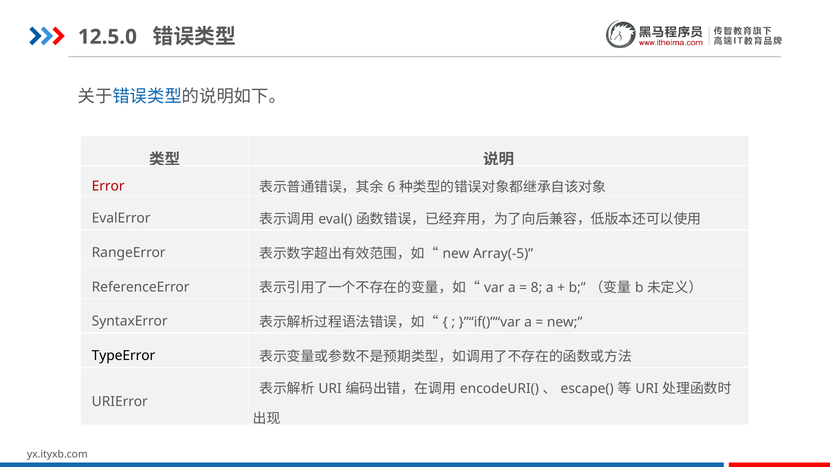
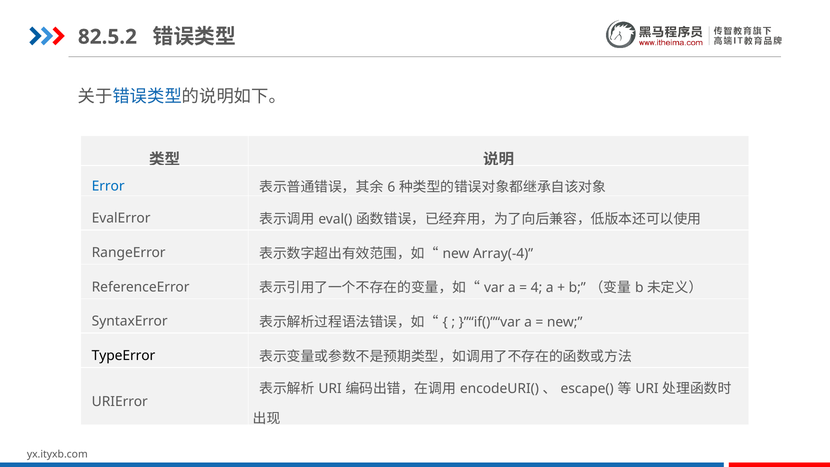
12.5.0: 12.5.0 -> 82.5.2
Error colour: red -> blue
Array(-5: Array(-5 -> Array(-4
8: 8 -> 4
